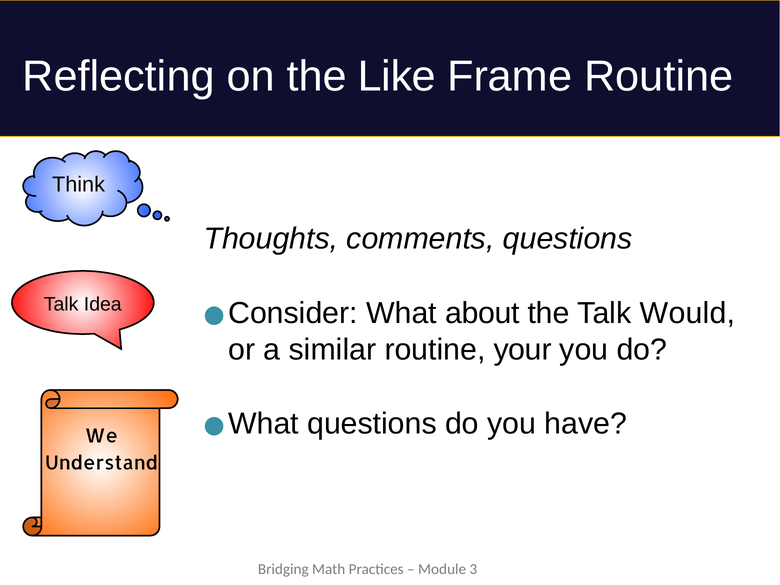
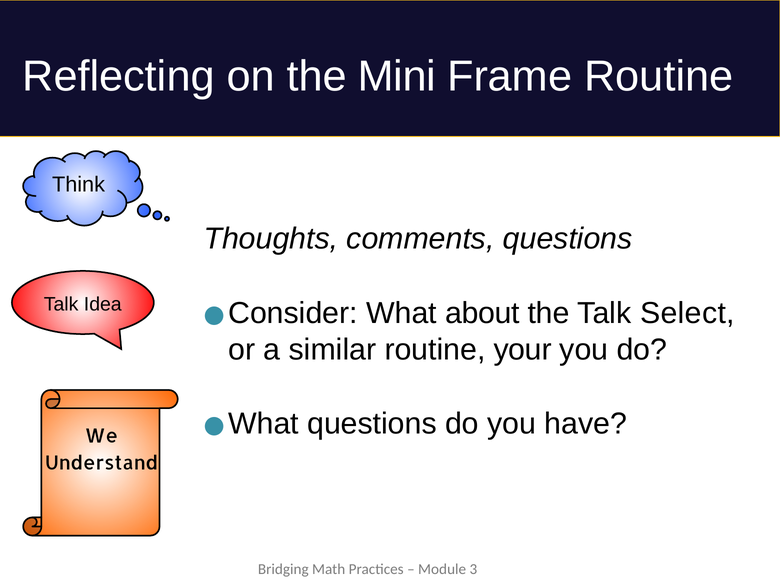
Like: Like -> Mini
Would: Would -> Select
